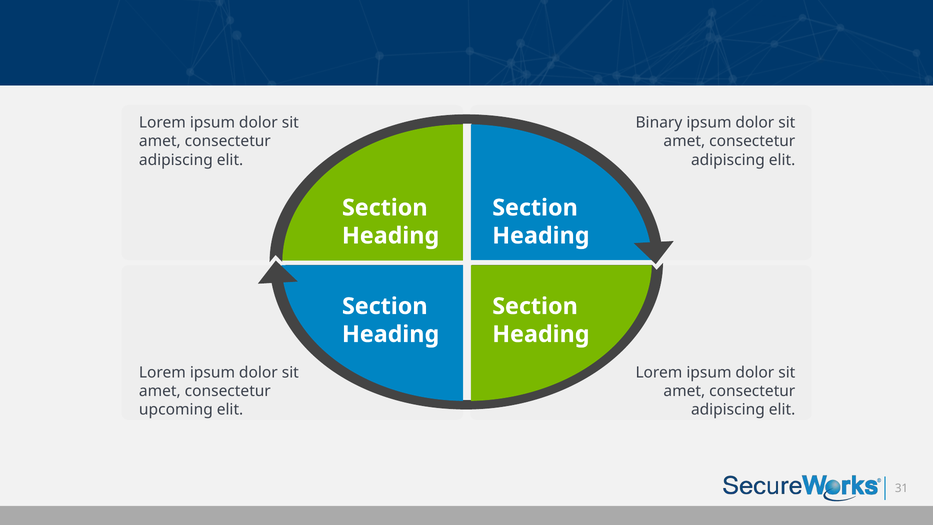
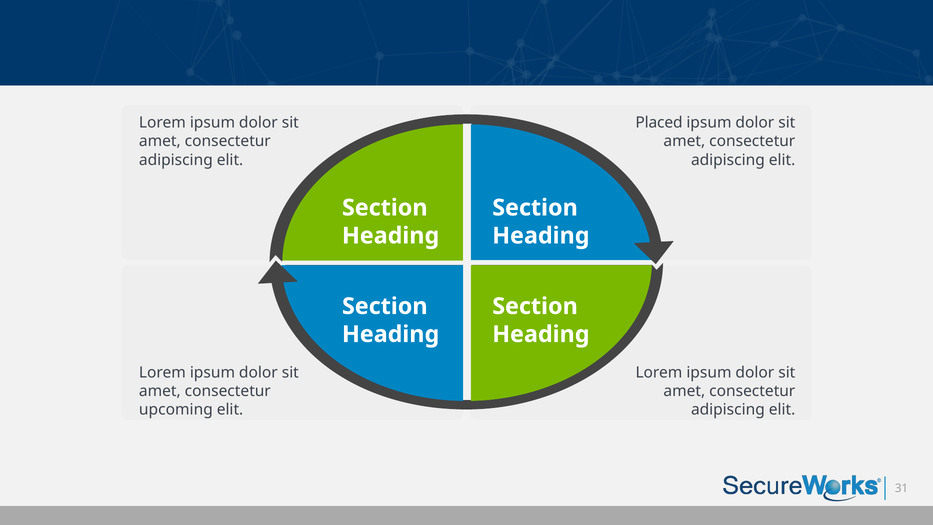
Binary: Binary -> Placed
